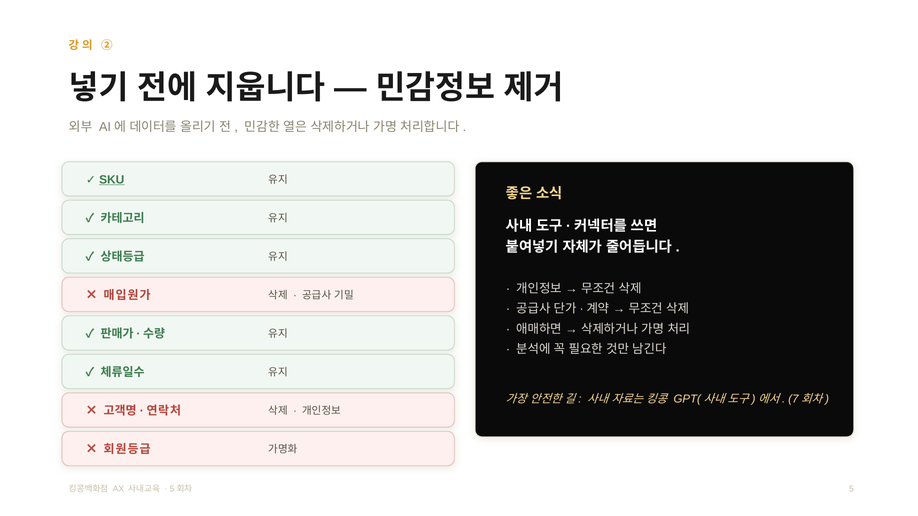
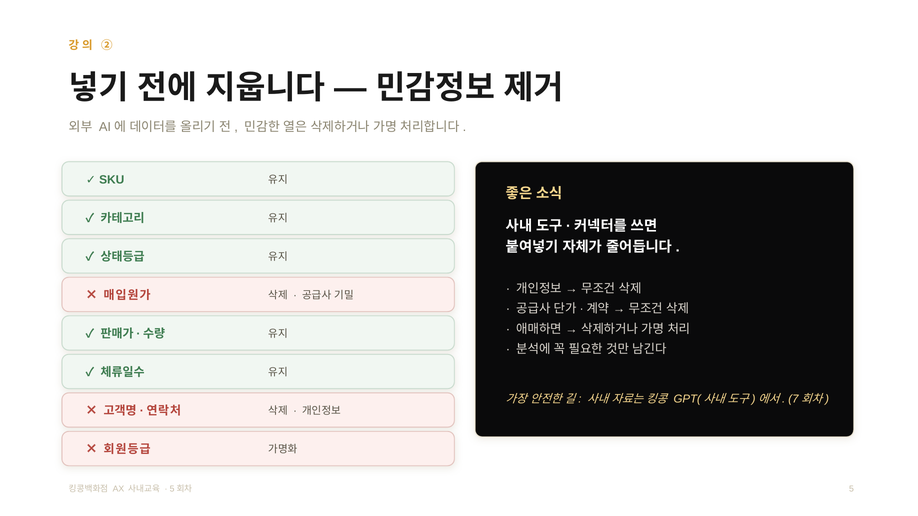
SKU underline: present -> none
